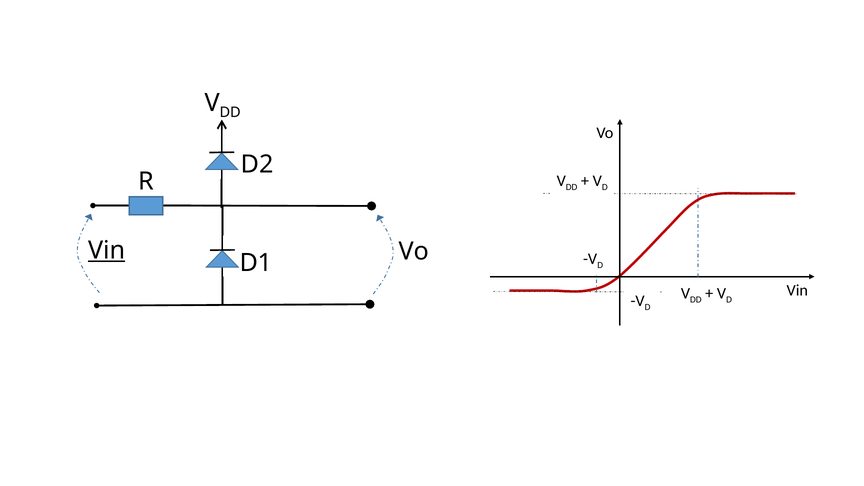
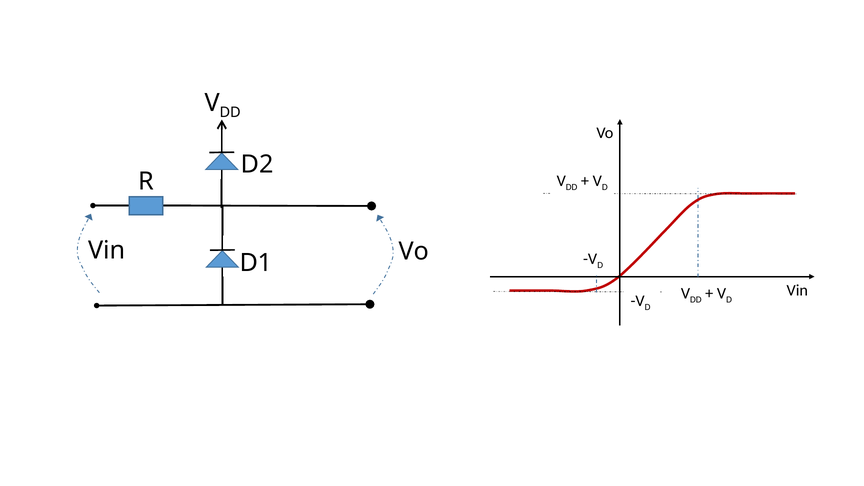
Vin at (107, 250) underline: present -> none
